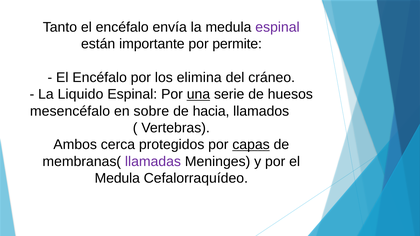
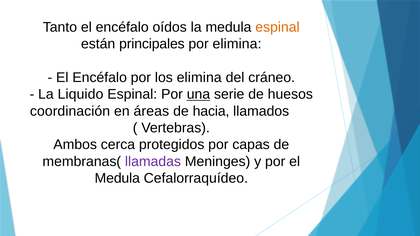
envía: envía -> oídos
espinal at (277, 27) colour: purple -> orange
importante: importante -> principales
por permite: permite -> elimina
mesencéfalo: mesencéfalo -> coordinación
sobre: sobre -> áreas
capas underline: present -> none
